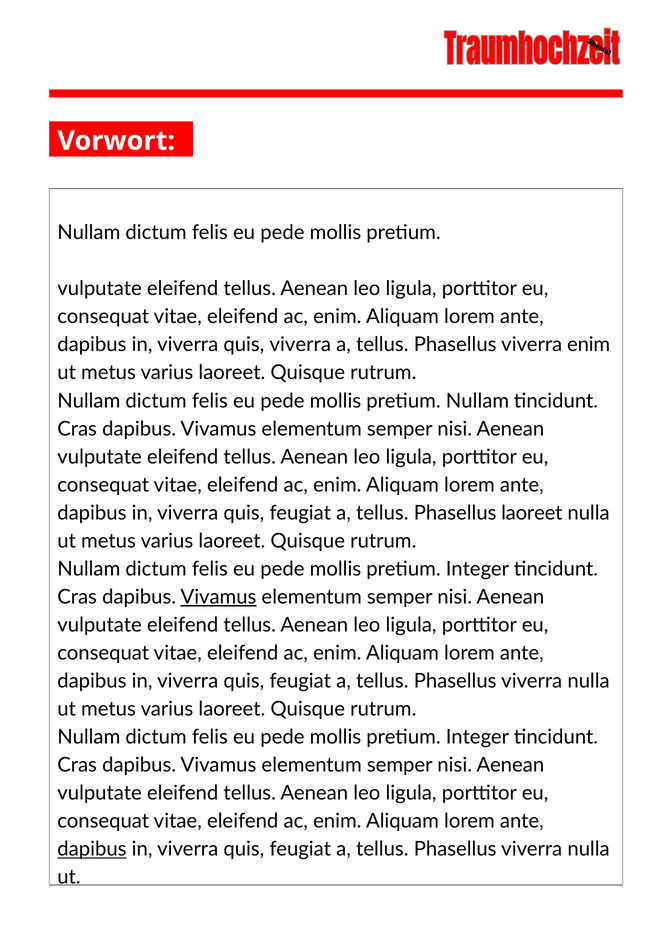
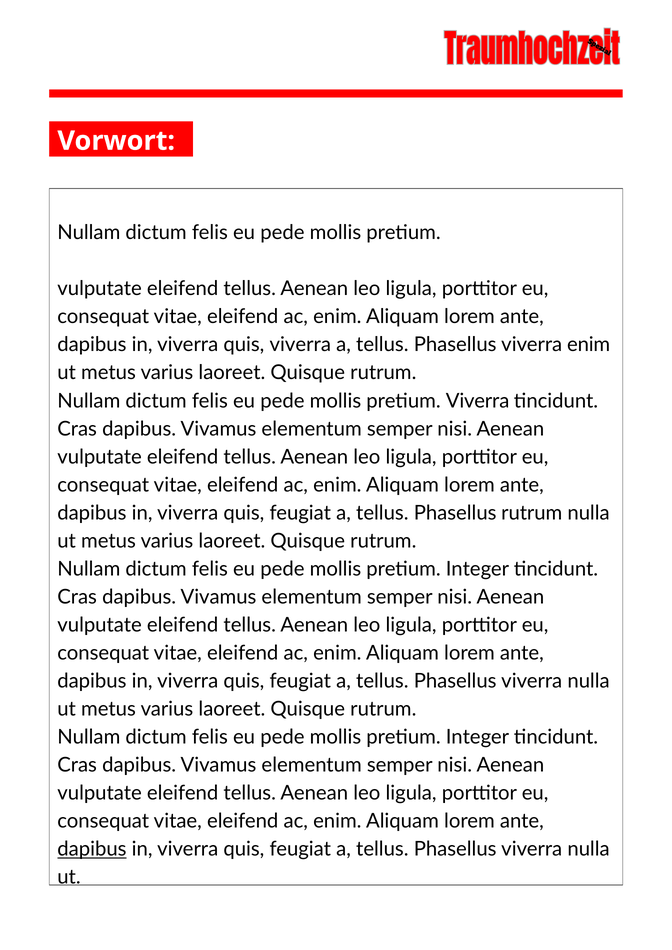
pretium Nullam: Nullam -> Viverra
Phasellus laoreet: laoreet -> rutrum
Vivamus at (218, 597) underline: present -> none
